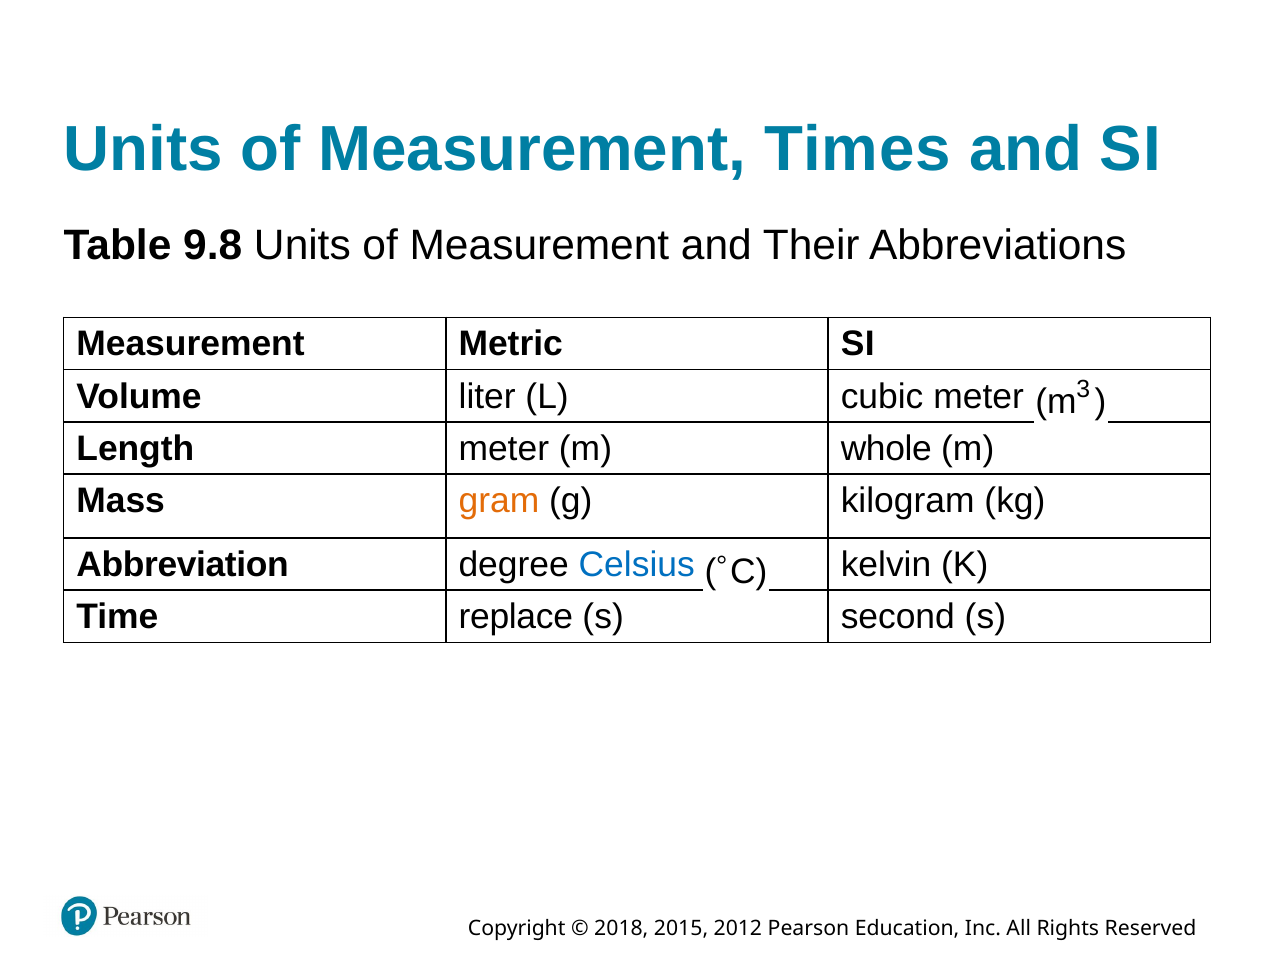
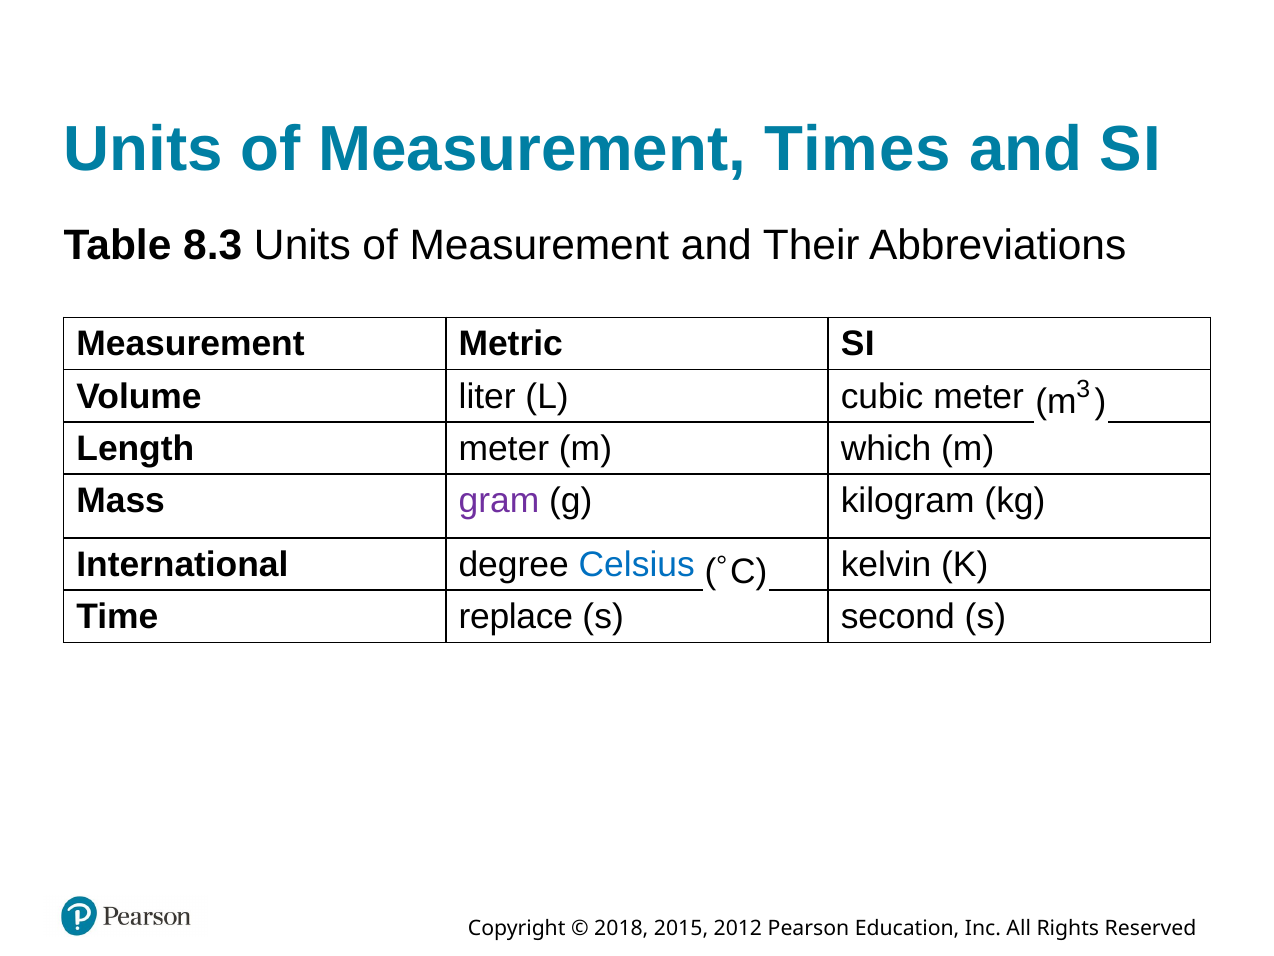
9.8: 9.8 -> 8.3
whole: whole -> which
gram colour: orange -> purple
Abbreviation: Abbreviation -> International
